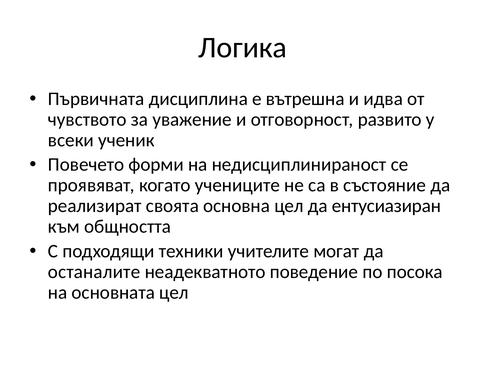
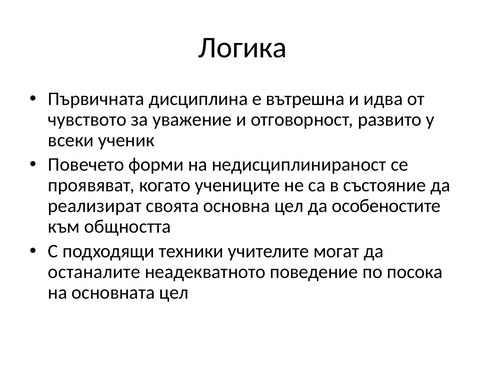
ентусиазиран: ентусиазиран -> особеностите
